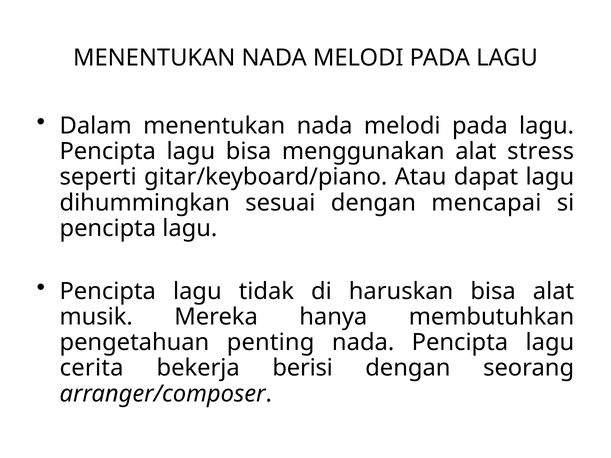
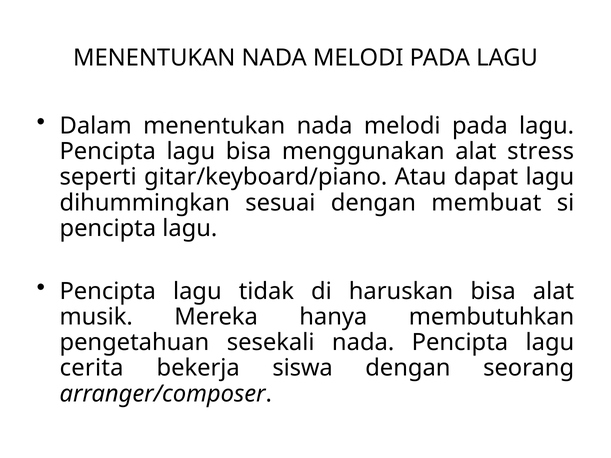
mencapai: mencapai -> membuat
penting: penting -> sesekali
berisi: berisi -> siswa
